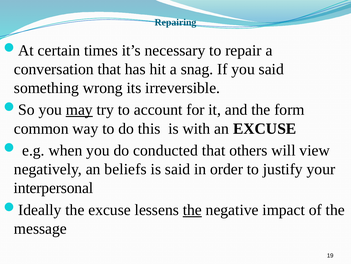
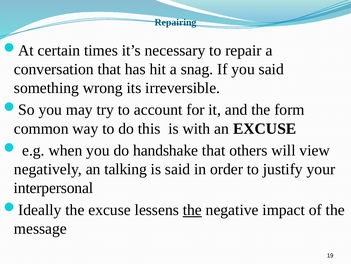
may underline: present -> none
conducted: conducted -> handshake
beliefs: beliefs -> talking
